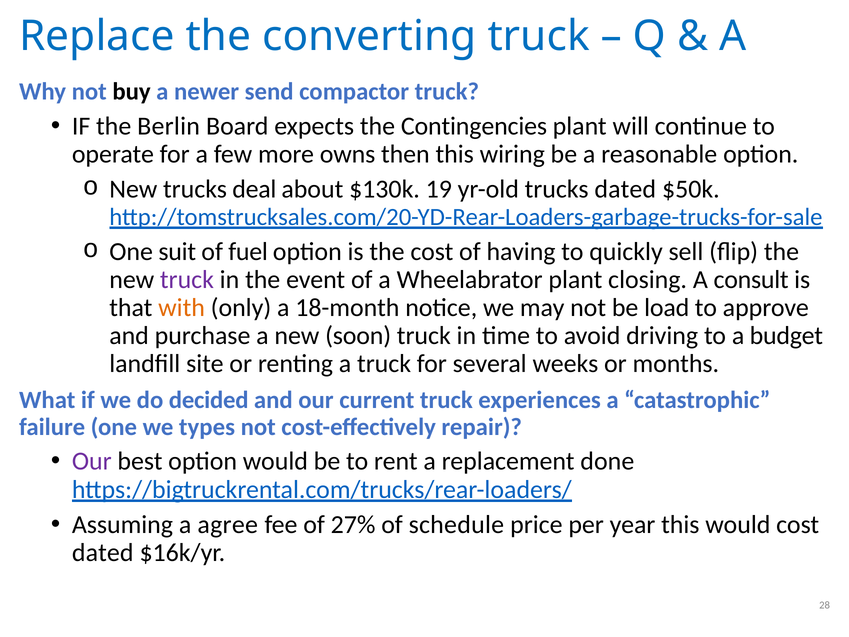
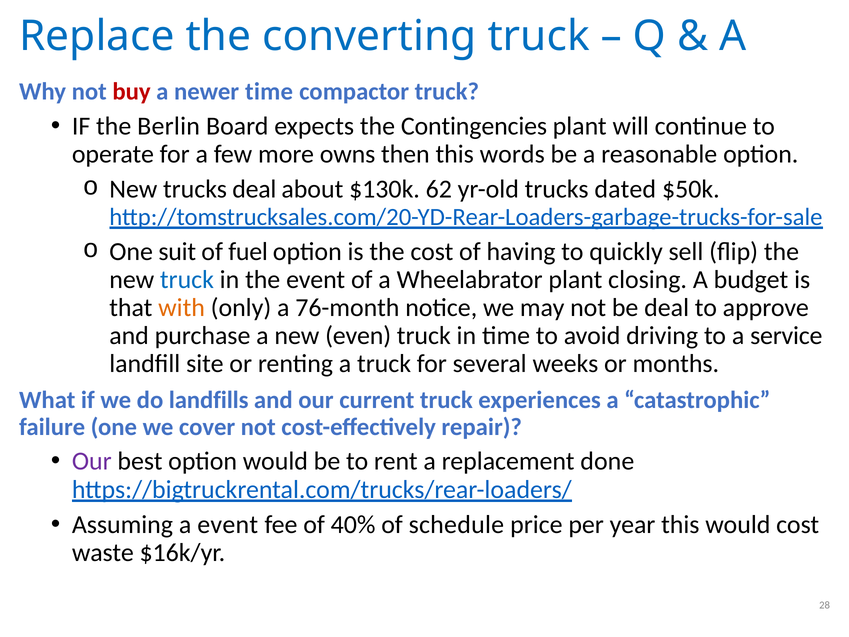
buy colour: black -> red
newer send: send -> time
wiring: wiring -> words
19: 19 -> 62
truck at (187, 280) colour: purple -> blue
consult: consult -> budget
18-month: 18-month -> 76-month
be load: load -> deal
soon: soon -> even
budget: budget -> service
decided: decided -> landfills
types: types -> cover
a agree: agree -> event
27%: 27% -> 40%
dated at (103, 553): dated -> waste
